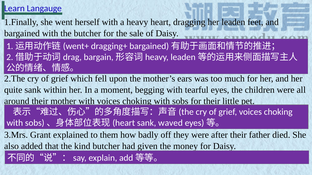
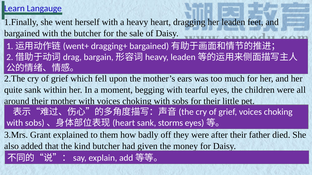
waved: waved -> storms
